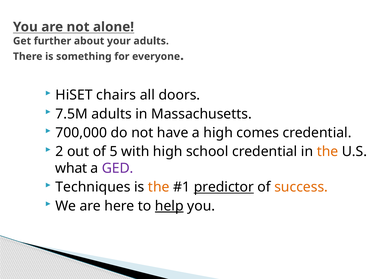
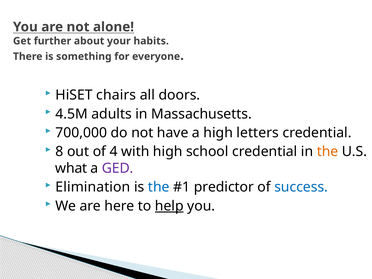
your adults: adults -> habits
7.5M: 7.5M -> 4.5M
comes: comes -> letters
2: 2 -> 8
5: 5 -> 4
Techniques: Techniques -> Elimination
the at (159, 187) colour: orange -> blue
predictor underline: present -> none
success colour: orange -> blue
